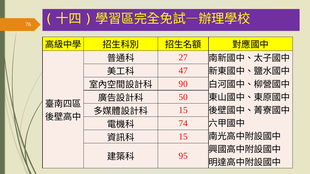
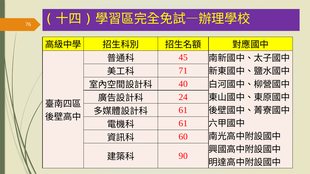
27: 27 -> 45
47: 47 -> 71
90: 90 -> 40
50: 50 -> 24
15 at (183, 110): 15 -> 61
74 at (183, 124): 74 -> 61
15 at (183, 137): 15 -> 60
95: 95 -> 90
